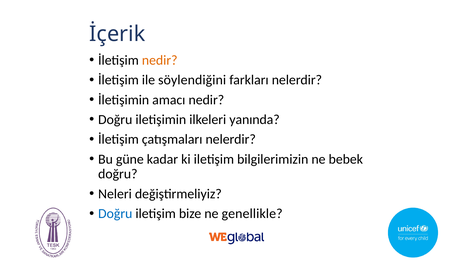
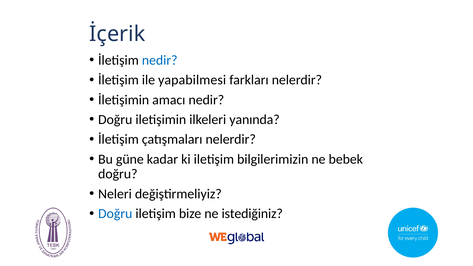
nedir at (160, 60) colour: orange -> blue
söylendiğini: söylendiğini -> yapabilmesi
genellikle: genellikle -> istediğiniz
